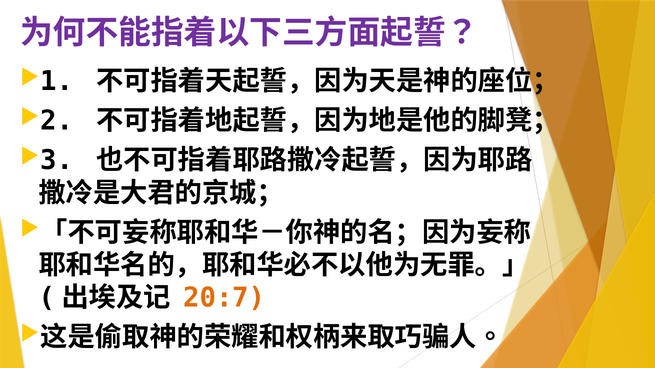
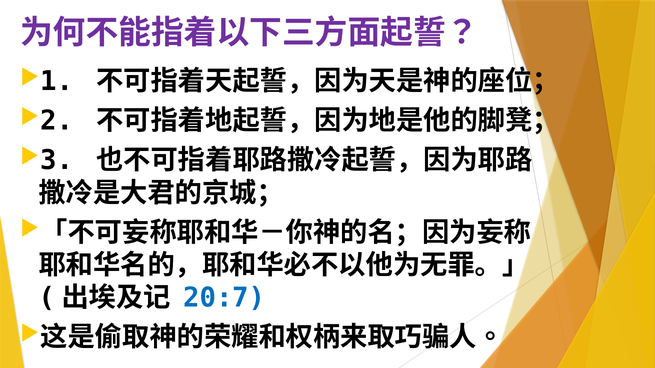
20:7 colour: orange -> blue
